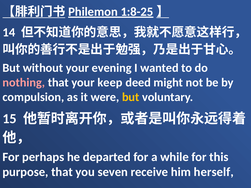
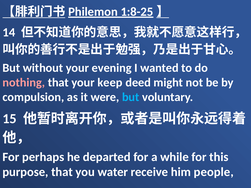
but at (131, 97) colour: yellow -> light blue
seven: seven -> water
herself: herself -> people
